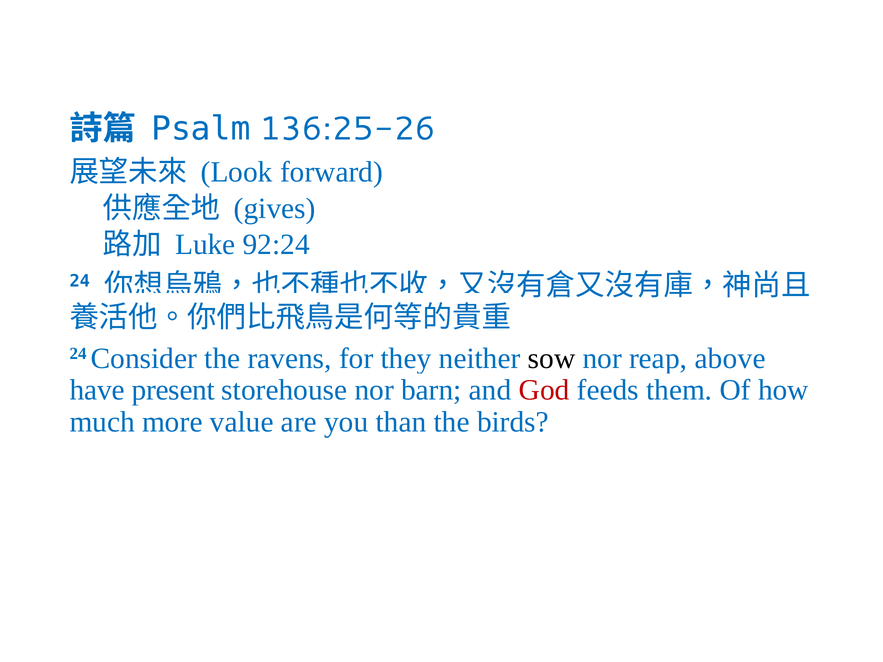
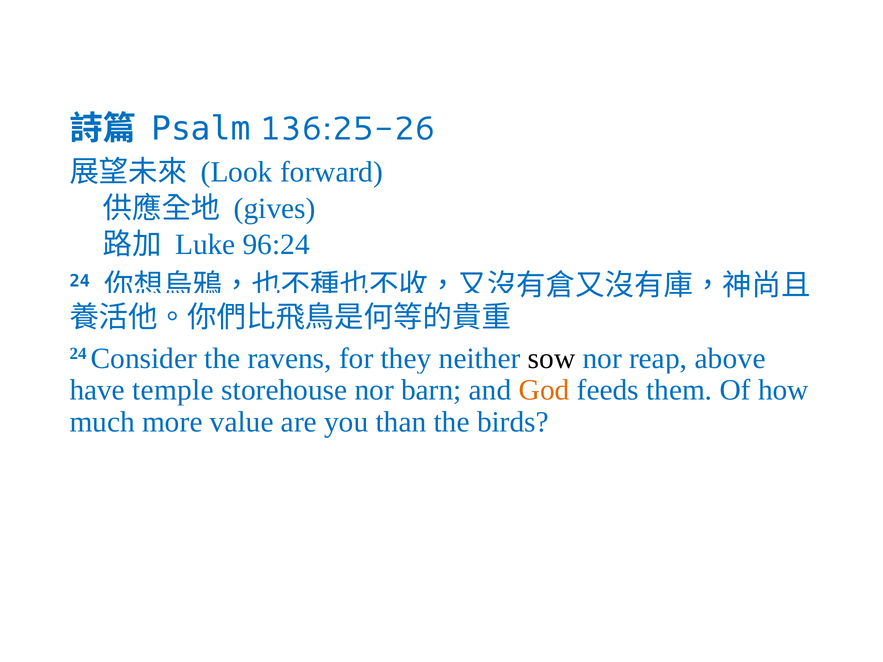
92:24: 92:24 -> 96:24
present: present -> temple
God colour: red -> orange
